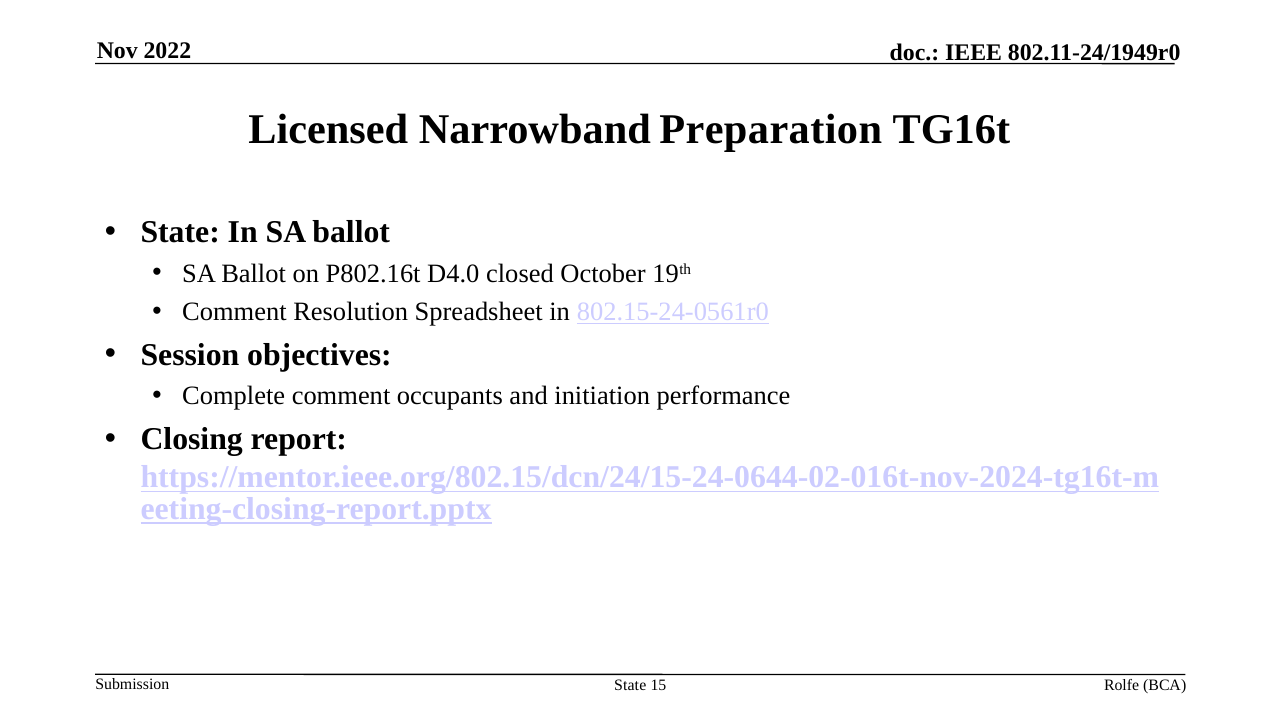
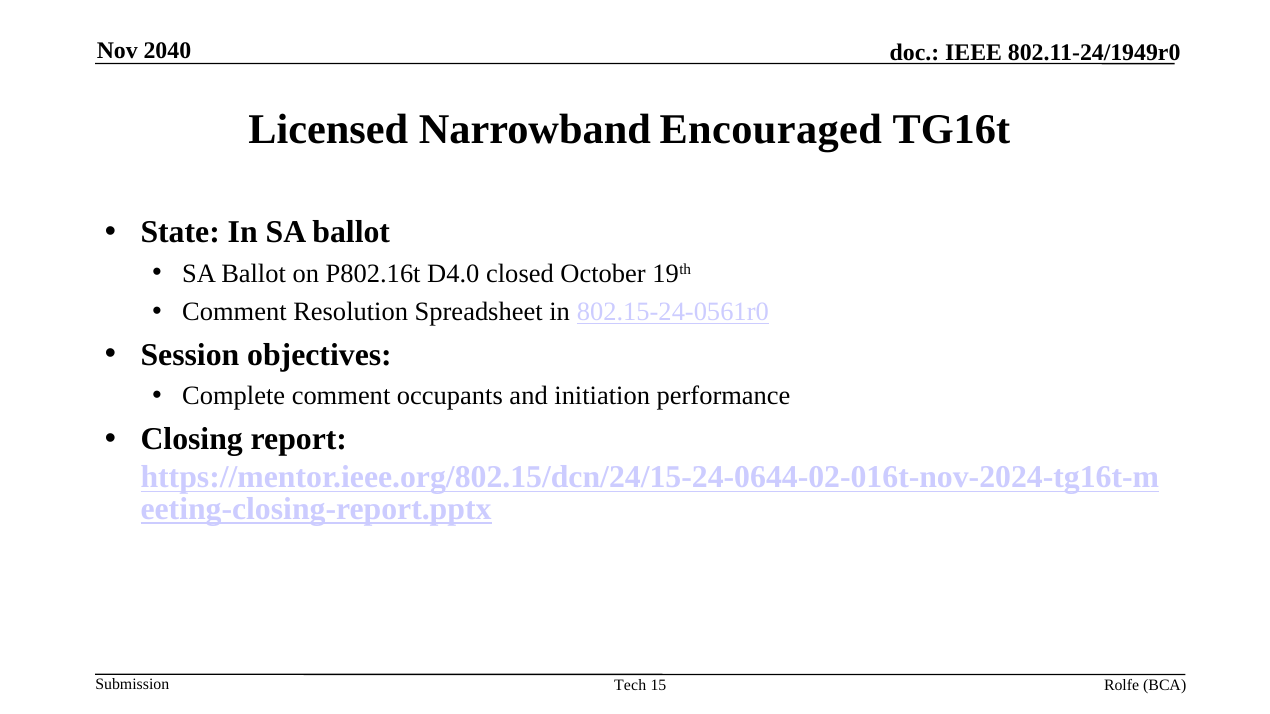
2022: 2022 -> 2040
Preparation: Preparation -> Encouraged
State at (630, 685): State -> Tech
